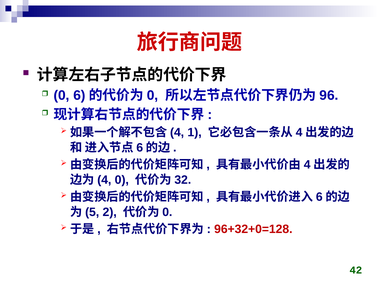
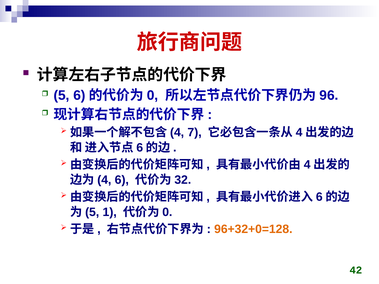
0 at (62, 95): 0 -> 5
1: 1 -> 7
0 at (122, 180): 0 -> 6
2: 2 -> 1
96+32+0=128 colour: red -> orange
